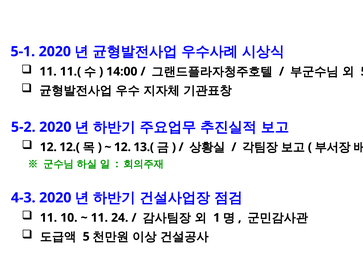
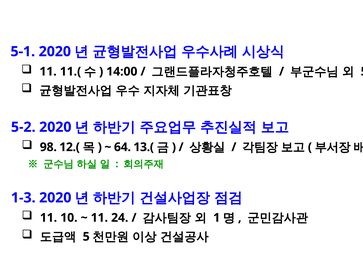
12 at (48, 147): 12 -> 98
12 at (122, 147): 12 -> 64
4-3: 4-3 -> 1-3
